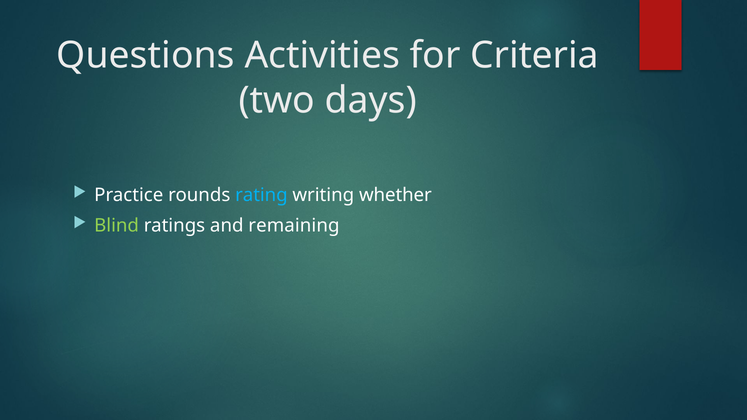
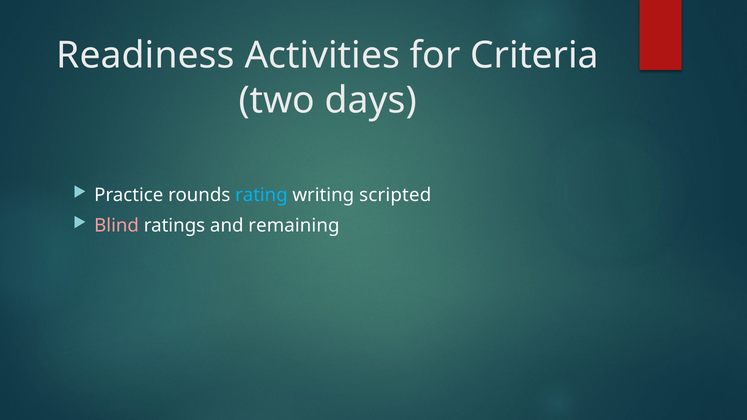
Questions: Questions -> Readiness
whether: whether -> scripted
Blind colour: light green -> pink
